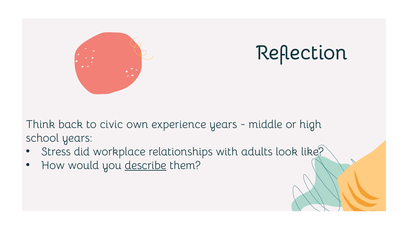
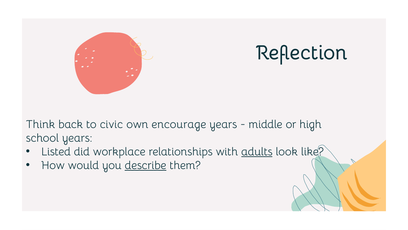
experience: experience -> encourage
Stress: Stress -> Listed
adults underline: none -> present
